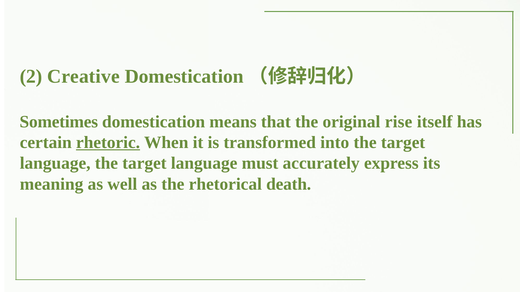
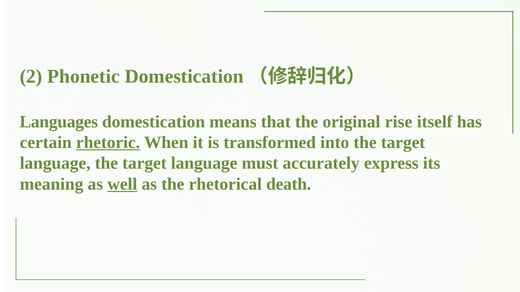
Creative: Creative -> Phonetic
Sometimes: Sometimes -> Languages
well underline: none -> present
